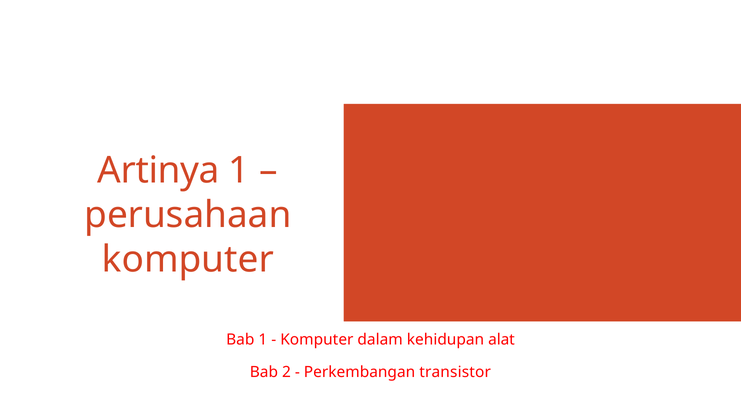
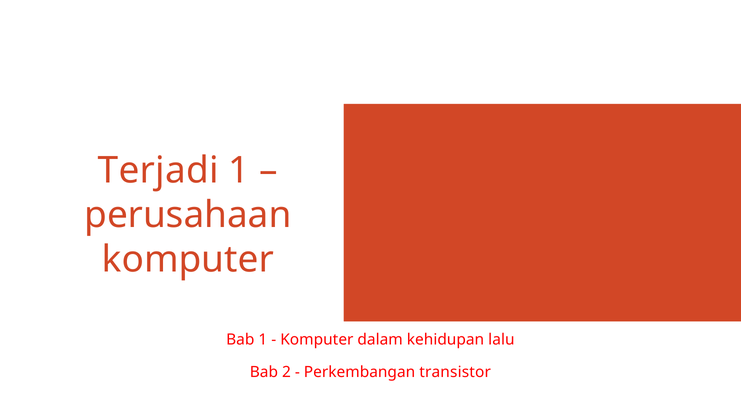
Artinya: Artinya -> Terjadi
alat: alat -> lalu
